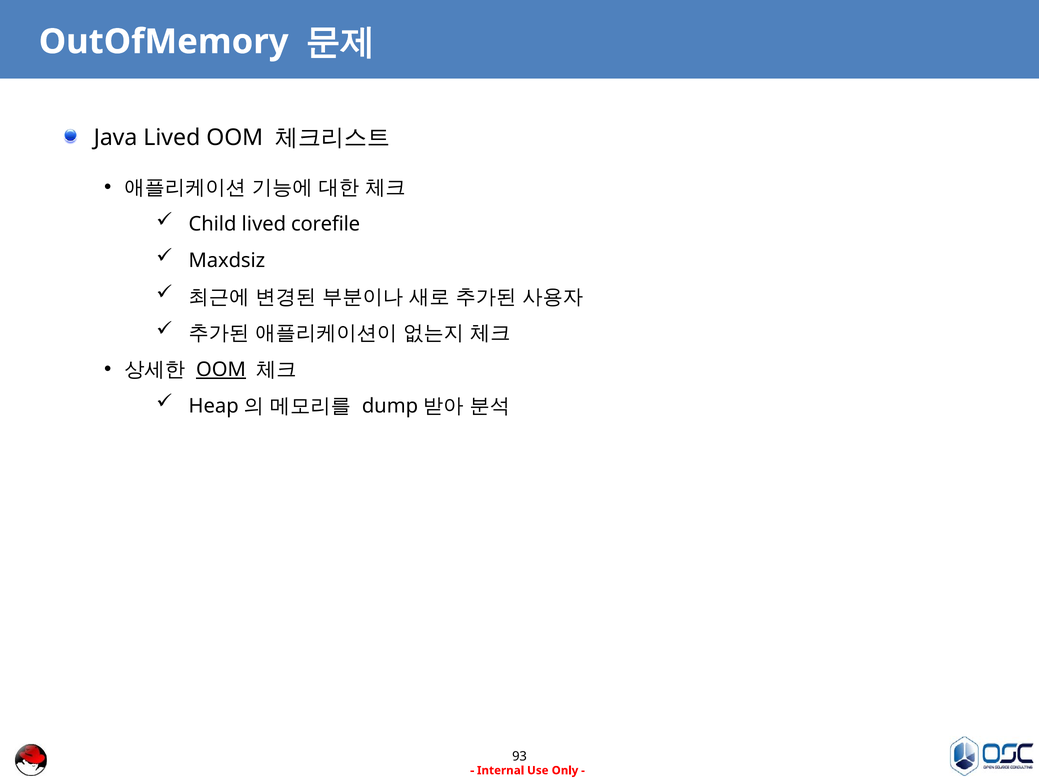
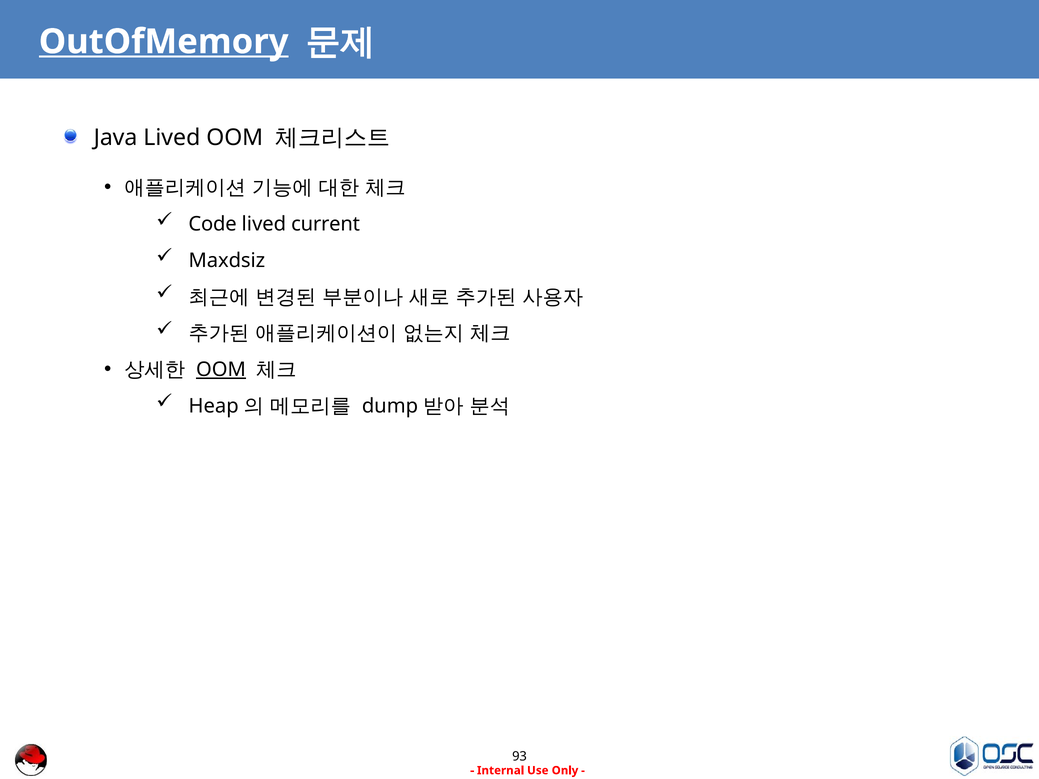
OutOfMemory underline: none -> present
Child: Child -> Code
corefile: corefile -> current
